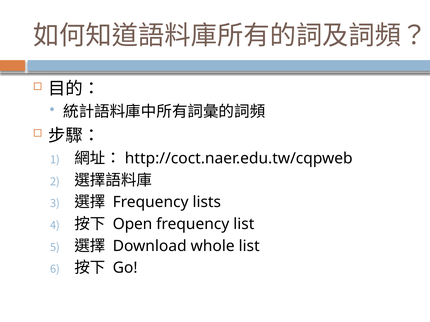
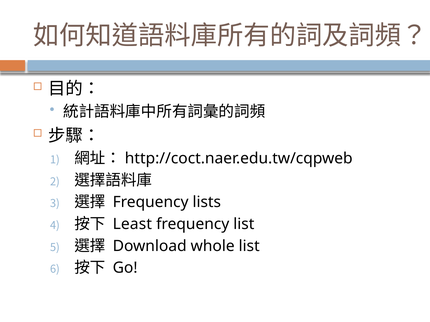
Open: Open -> Least
